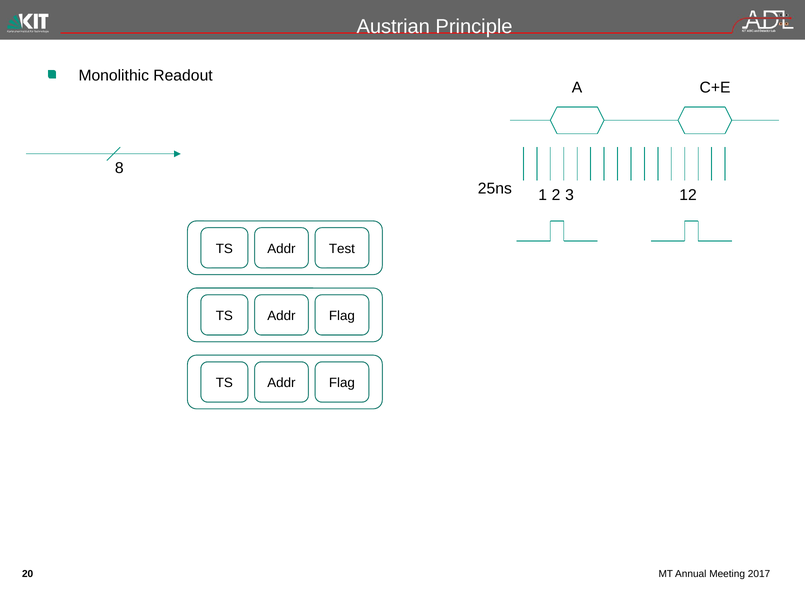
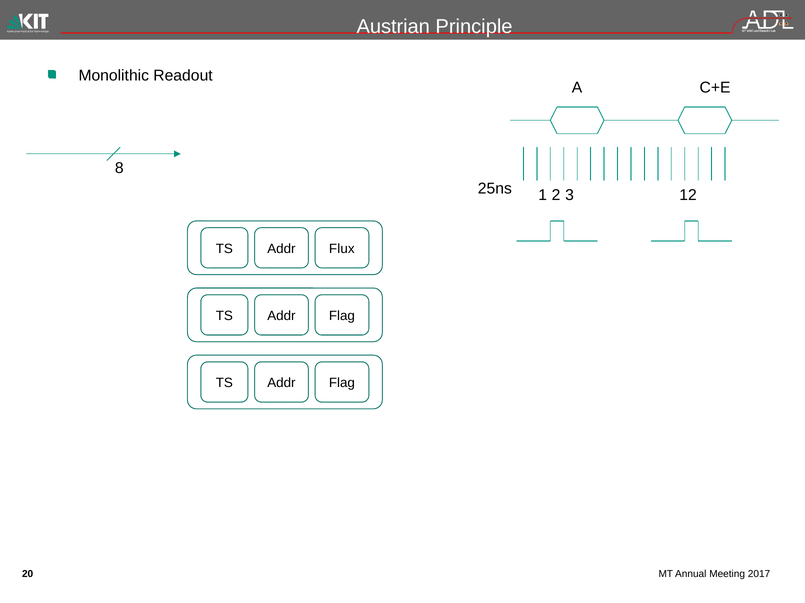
Test: Test -> Flux
